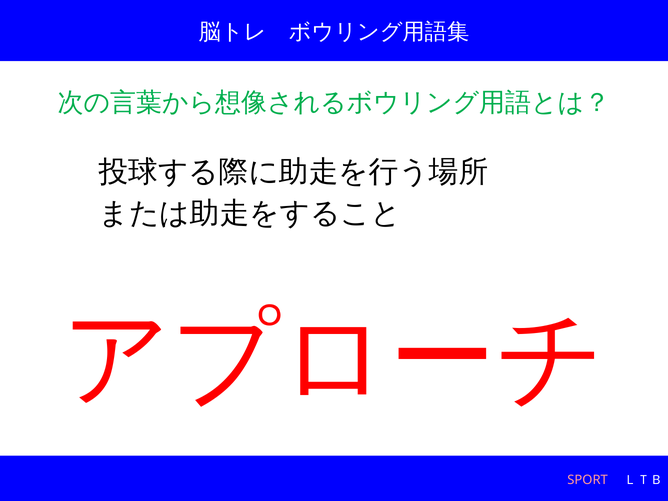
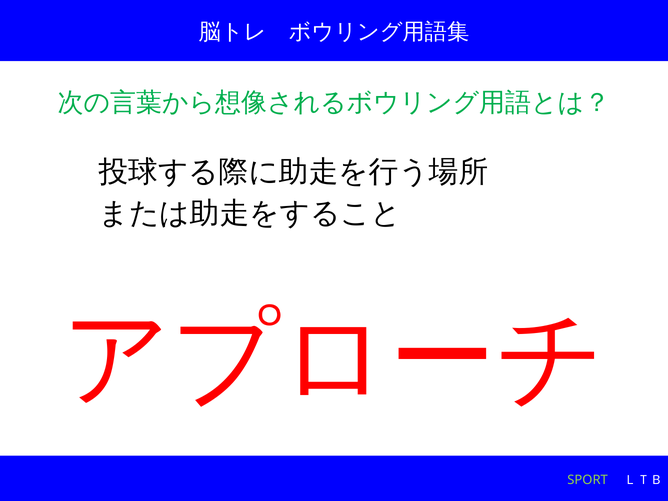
SPORT colour: pink -> light green
